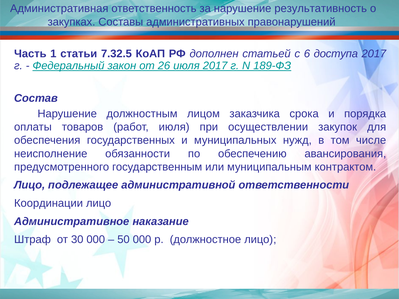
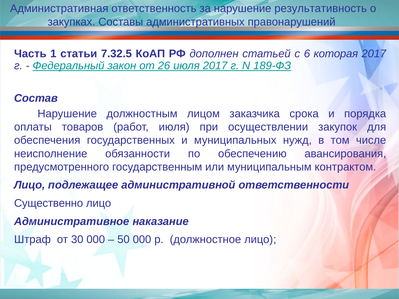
доступа: доступа -> которая
Координации: Координации -> Существенно
